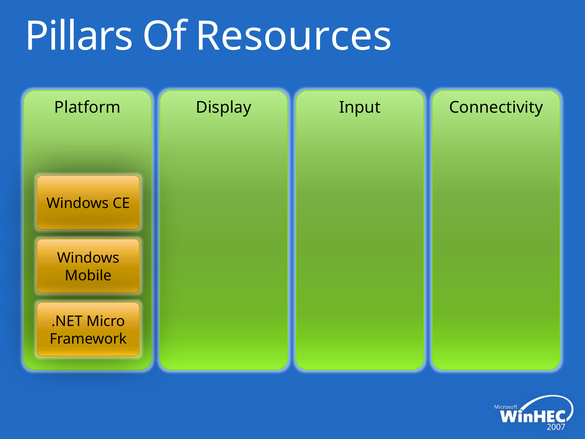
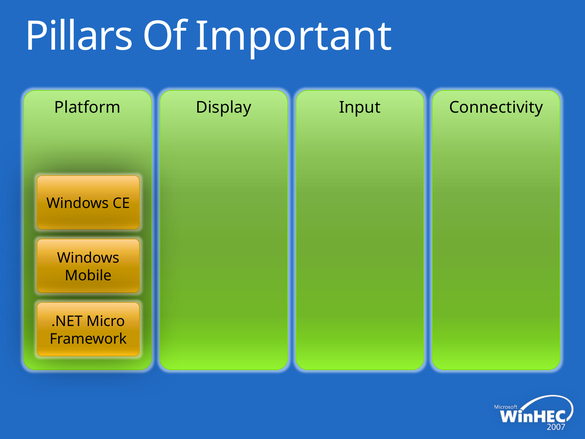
Resources: Resources -> Important
